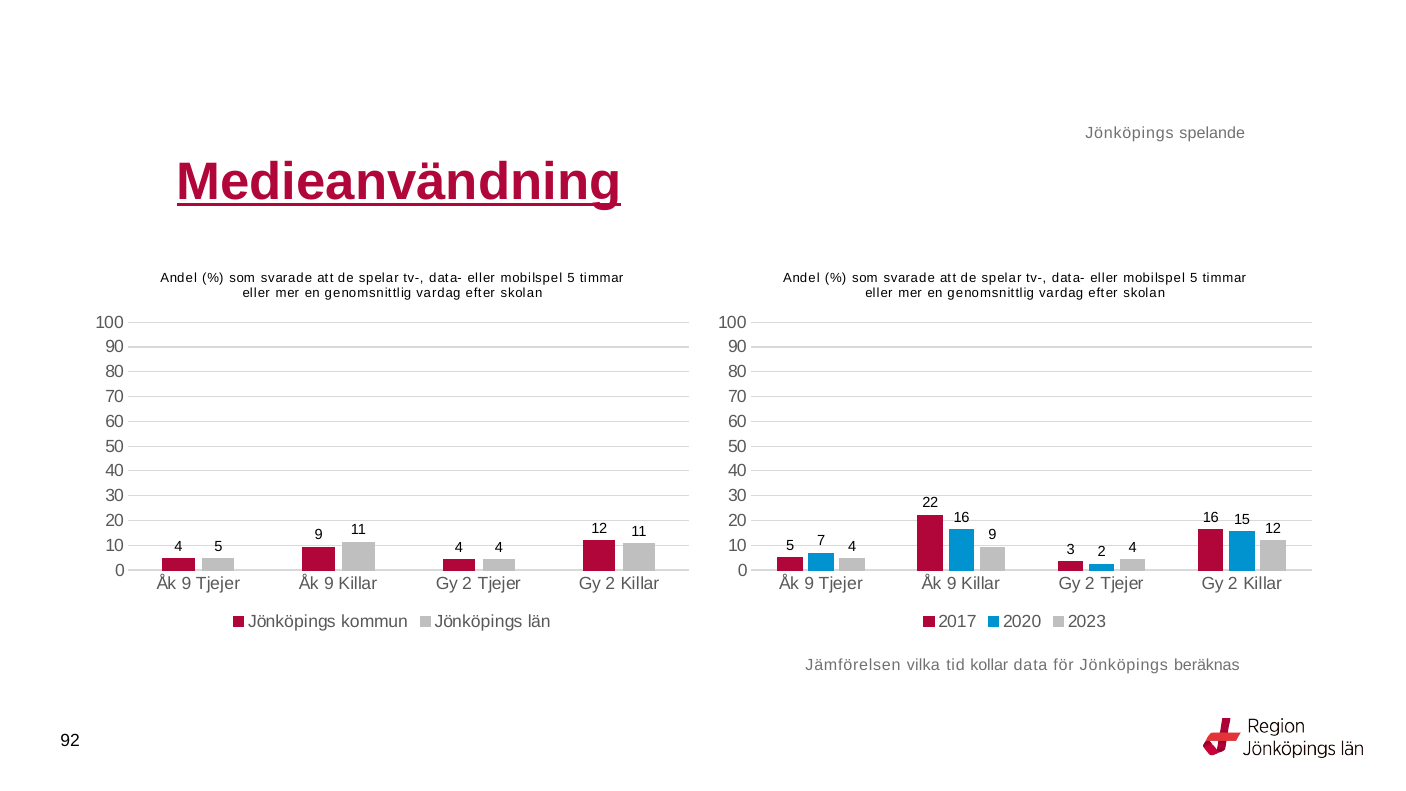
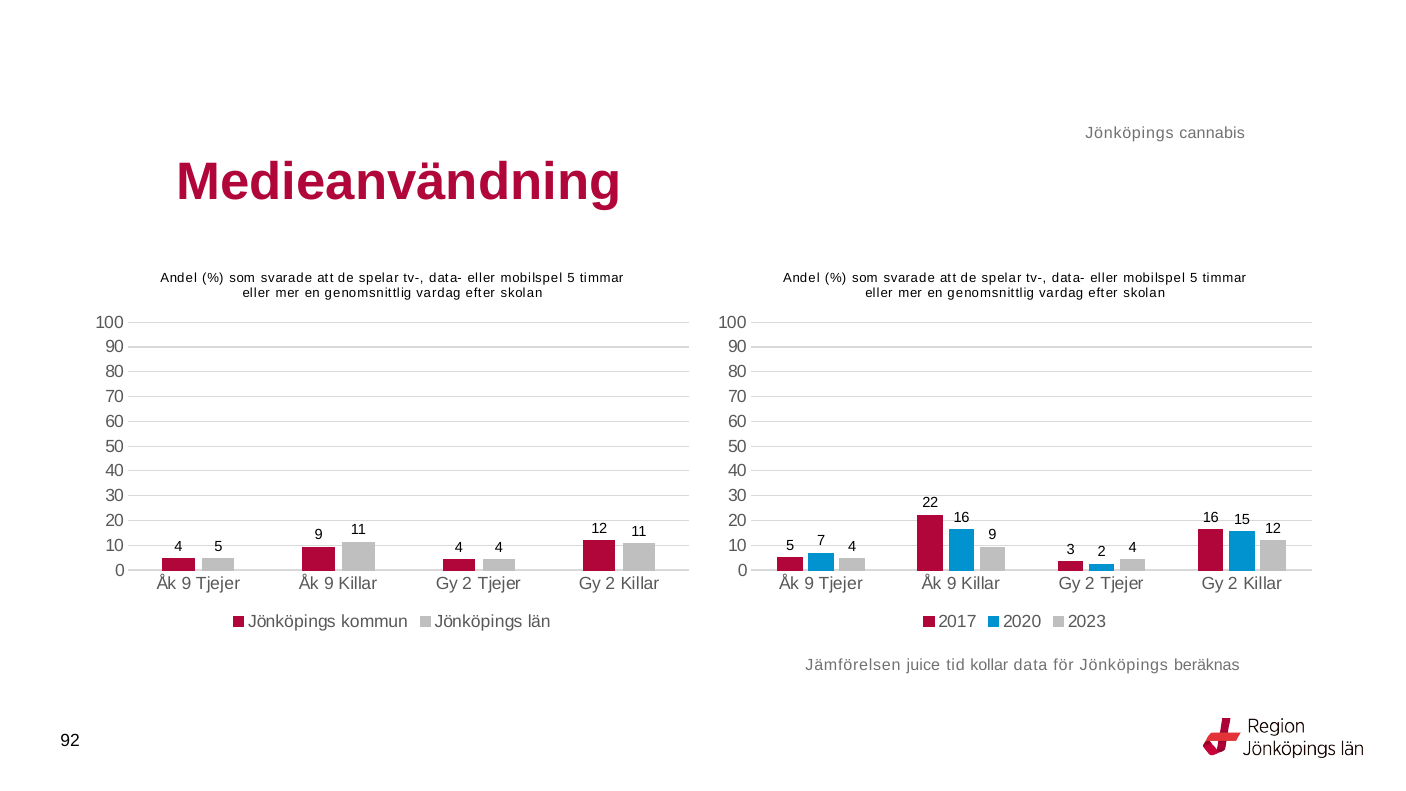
spelande: spelande -> cannabis
Medieanvändning underline: present -> none
vilka: vilka -> juice
